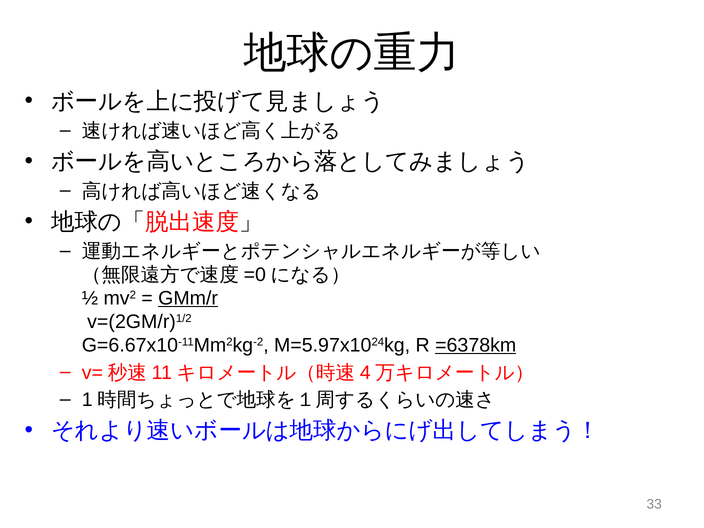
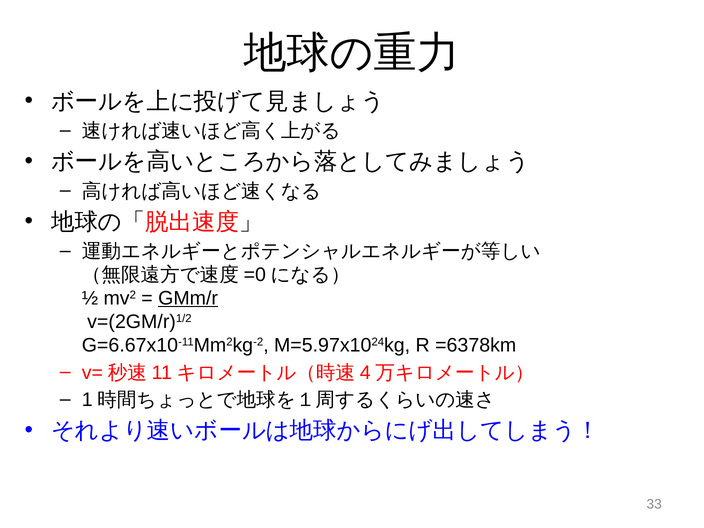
=6378km underline: present -> none
